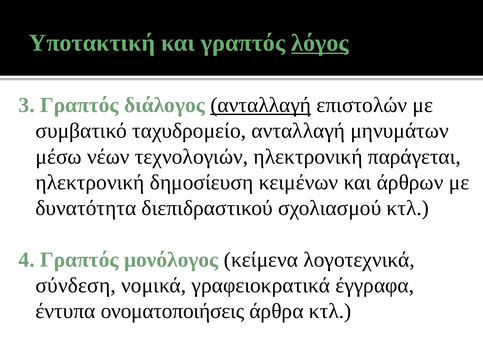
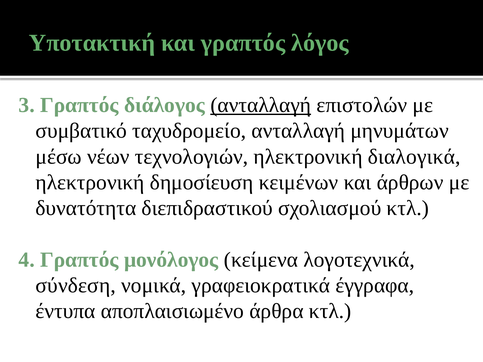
λόγος underline: present -> none
παράγεται: παράγεται -> διαλογικά
ονοματοποιήσεις: ονοματοποιήσεις -> αποπλαισιωμένο
